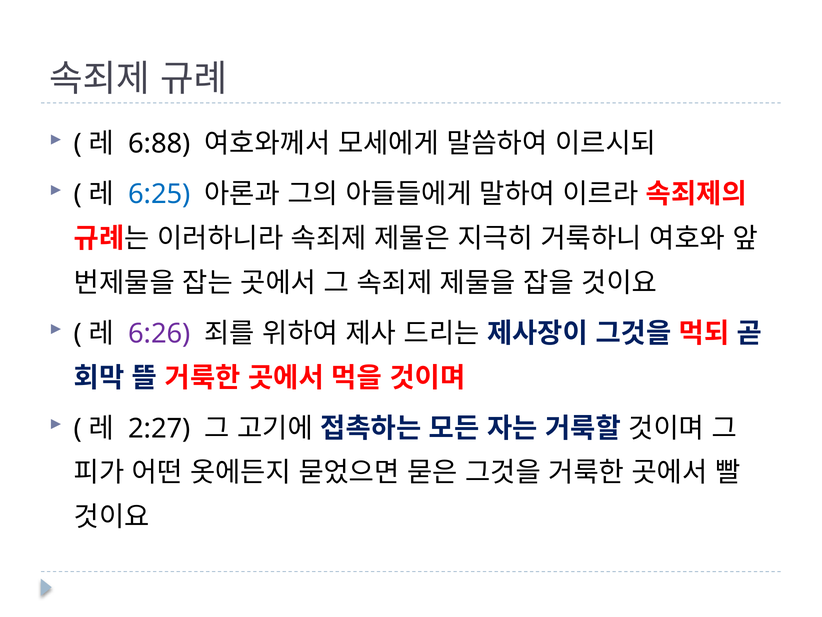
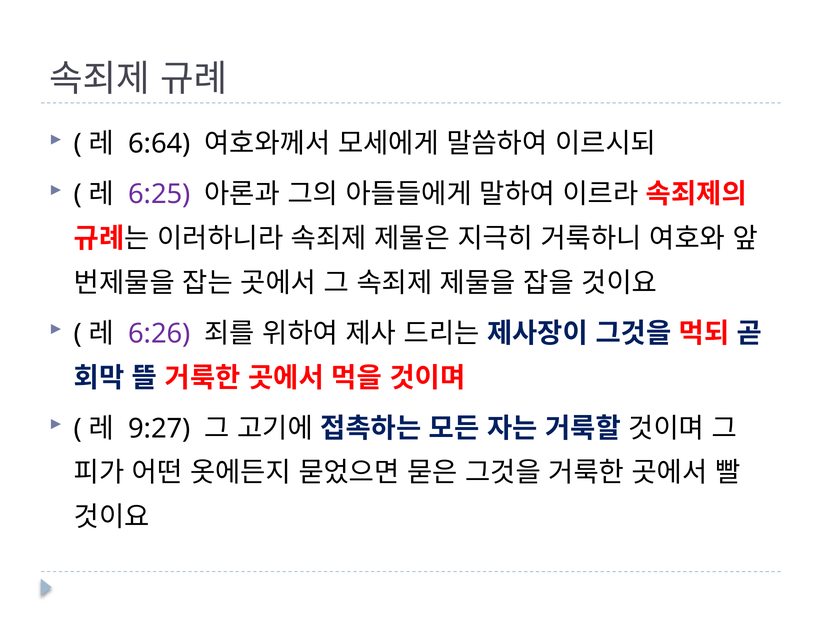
6:88: 6:88 -> 6:64
6:25 colour: blue -> purple
2:27: 2:27 -> 9:27
